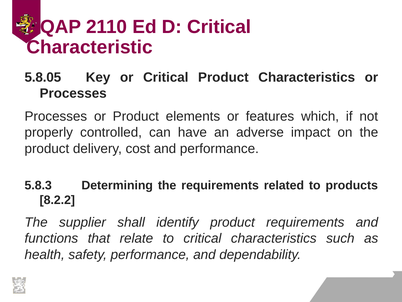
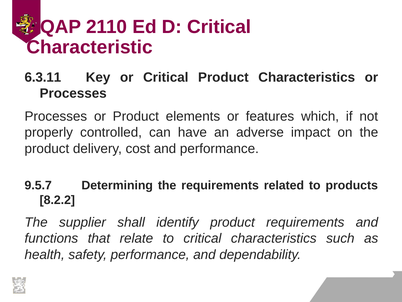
5.8.05: 5.8.05 -> 6.3.11
5.8.3: 5.8.3 -> 9.5.7
